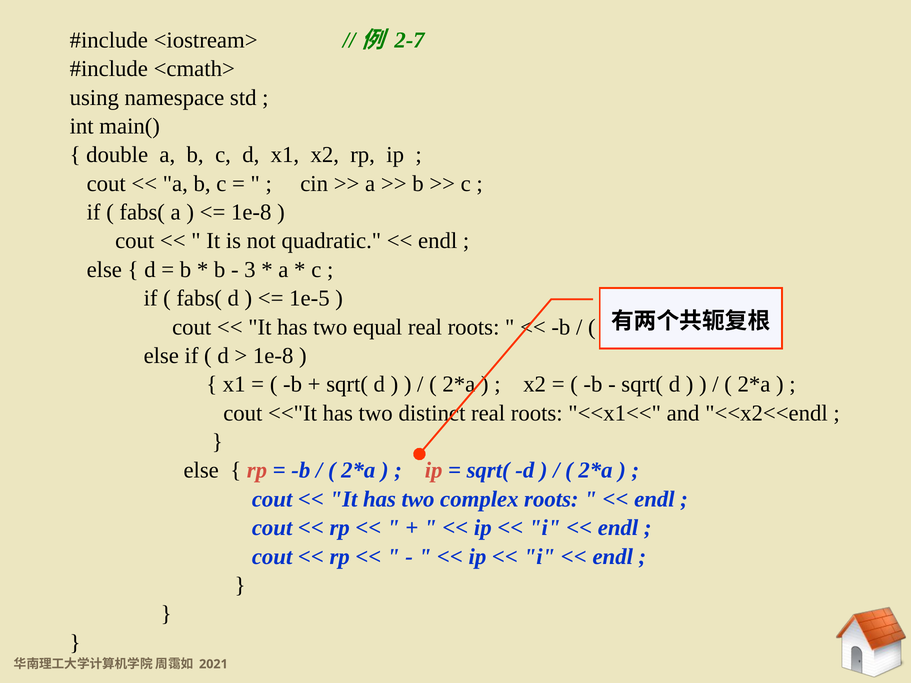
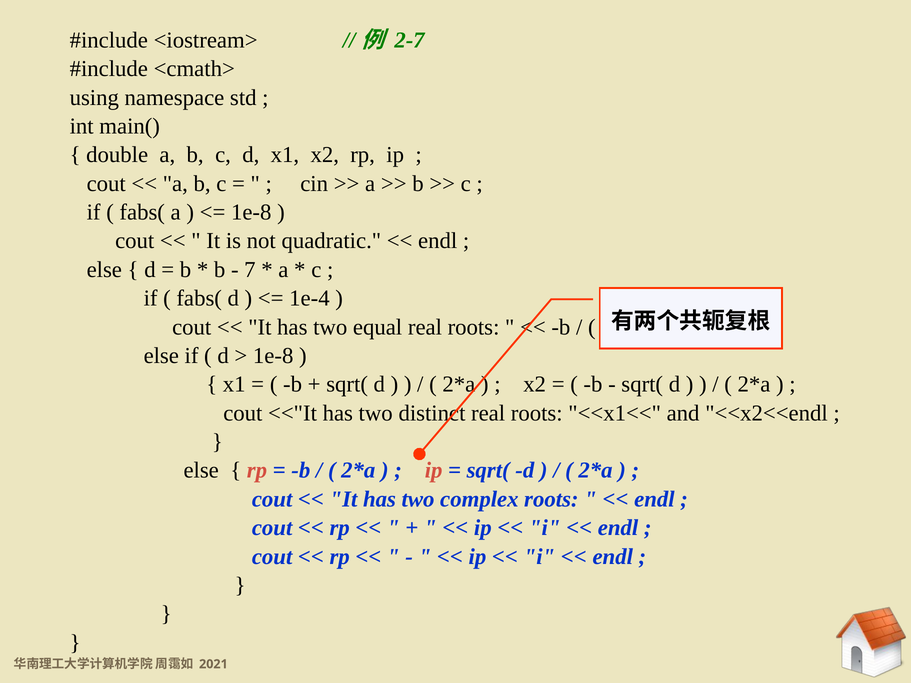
3: 3 -> 7
1e-5: 1e-5 -> 1e-4
